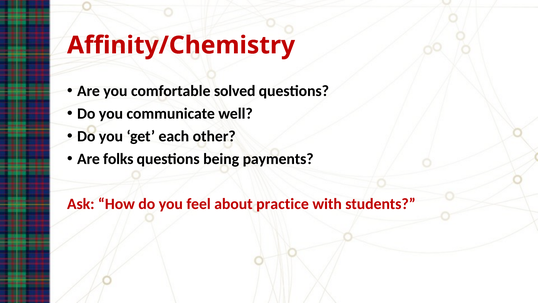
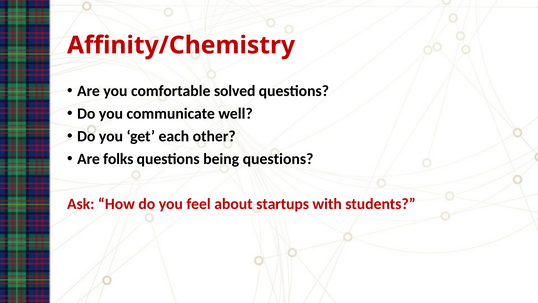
being payments: payments -> questions
practice: practice -> startups
